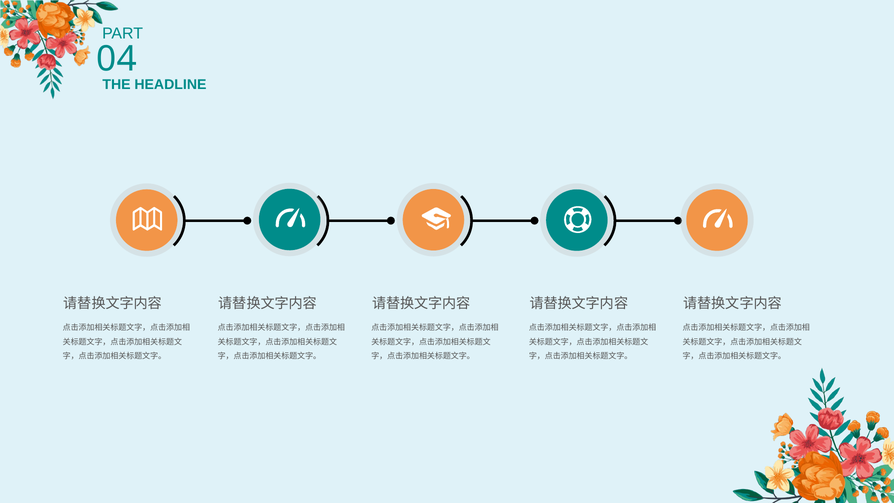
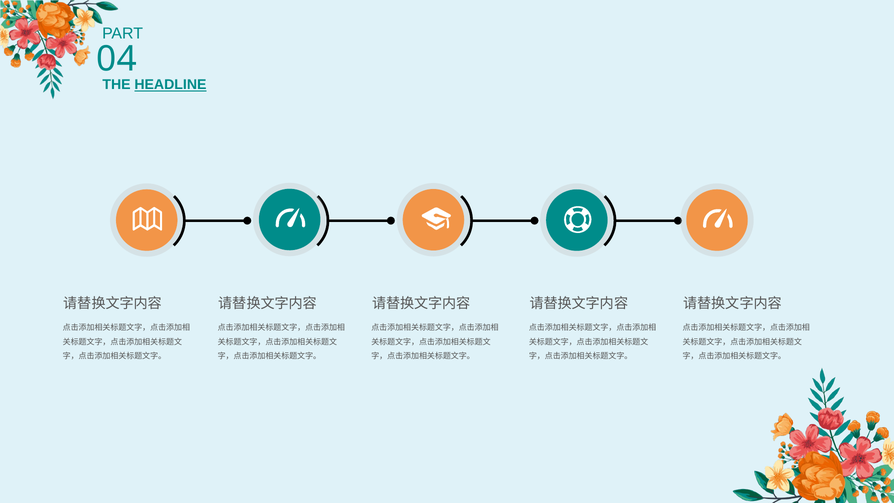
HEADLINE underline: none -> present
